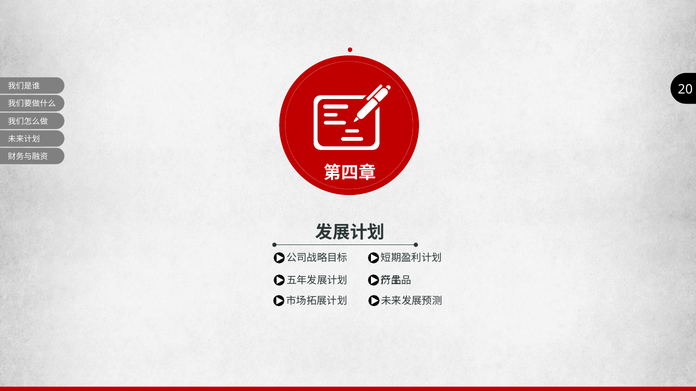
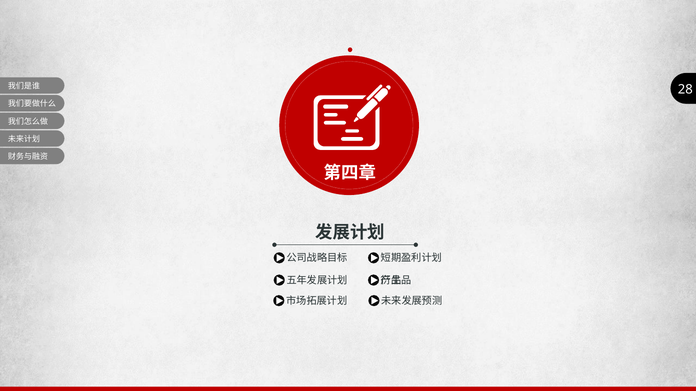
20: 20 -> 28
